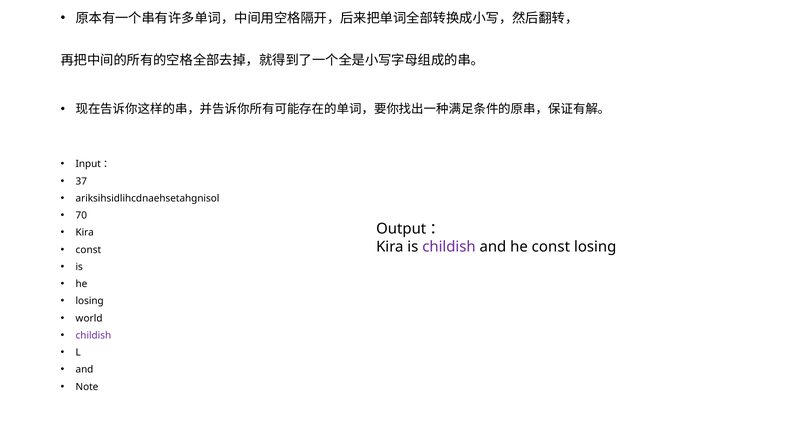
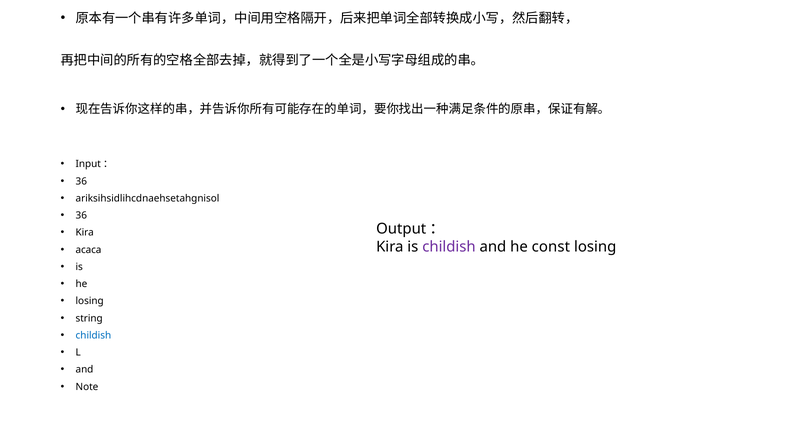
37 at (81, 181): 37 -> 36
70 at (81, 215): 70 -> 36
const at (88, 250): const -> acaca
world: world -> string
childish at (93, 335) colour: purple -> blue
